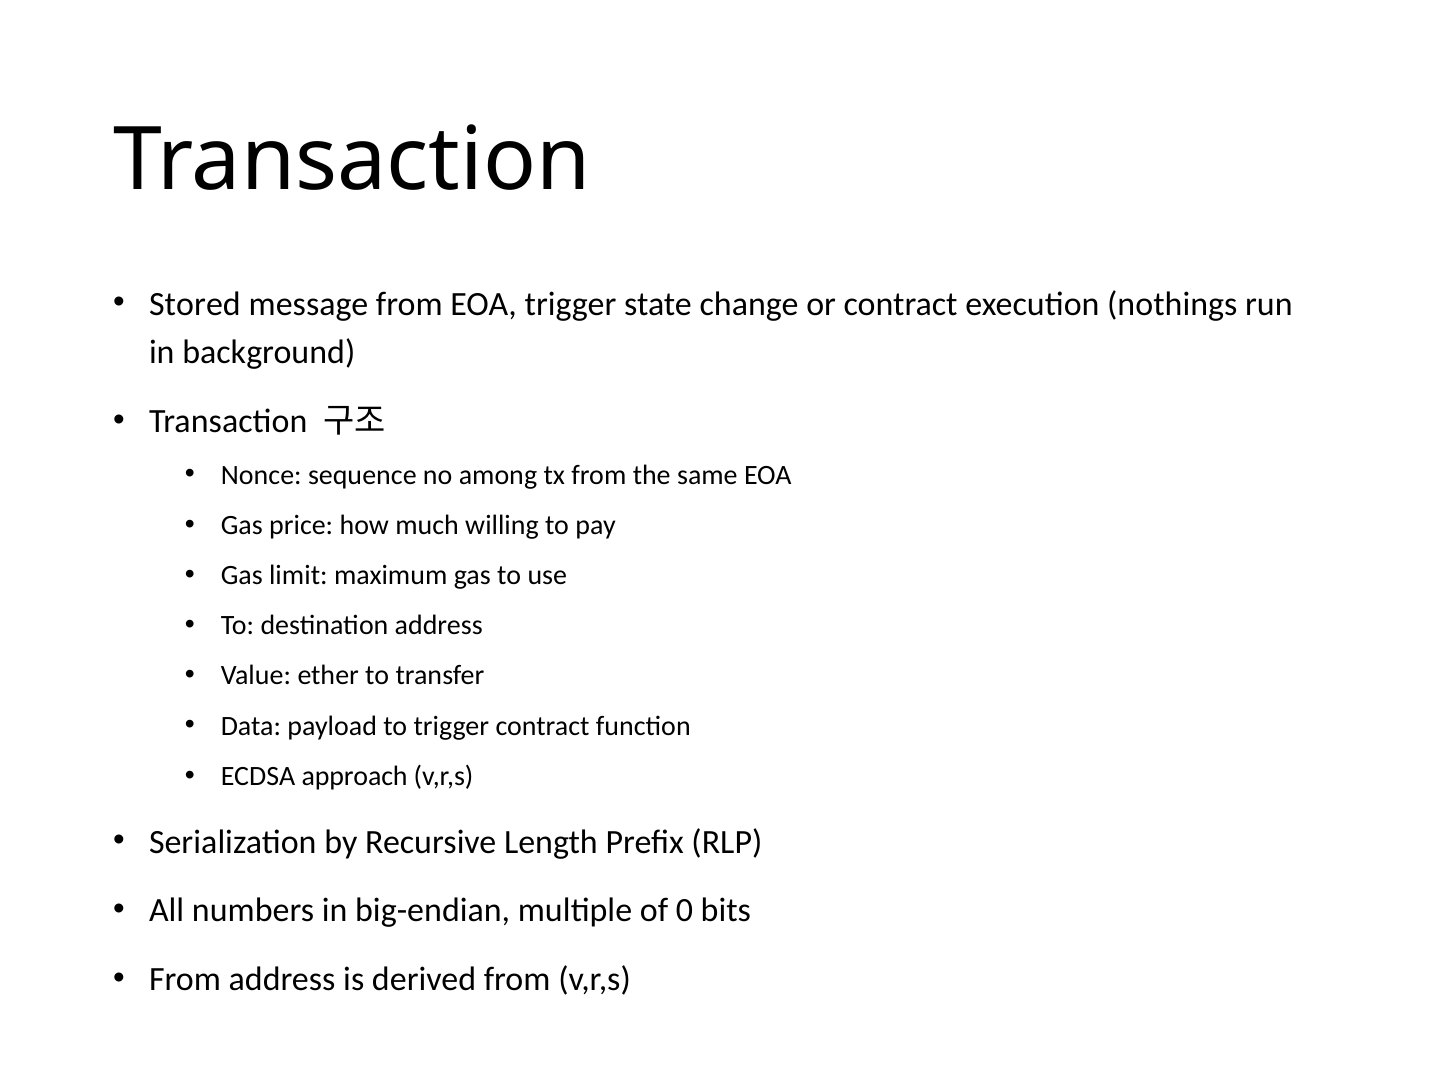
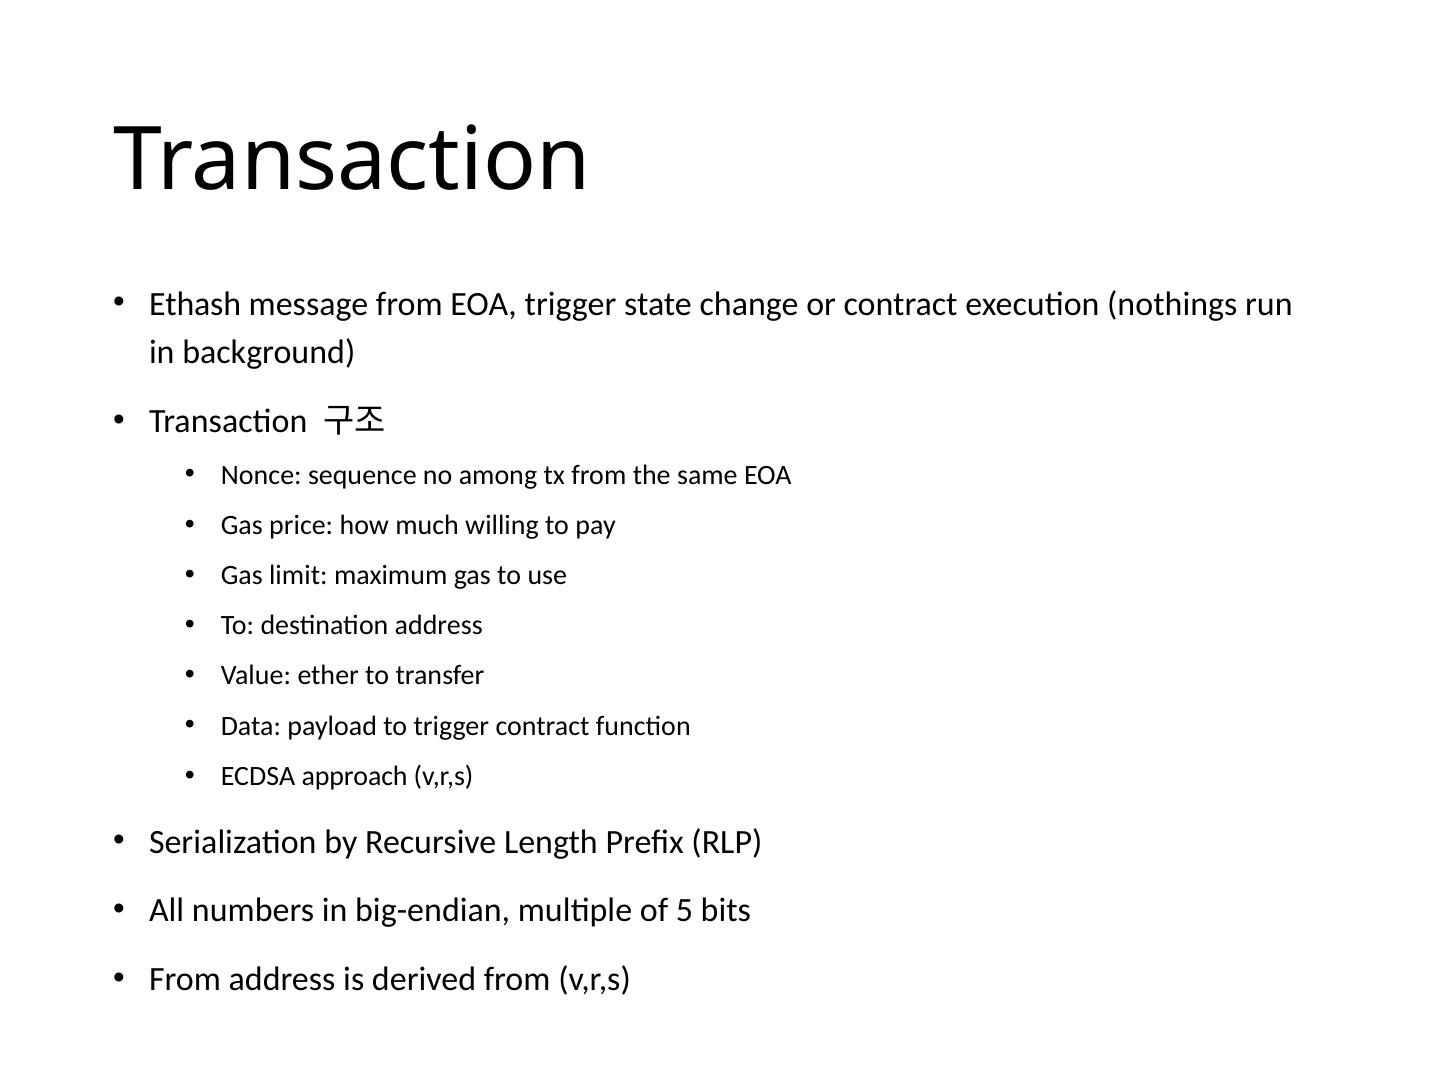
Stored: Stored -> Ethash
0: 0 -> 5
